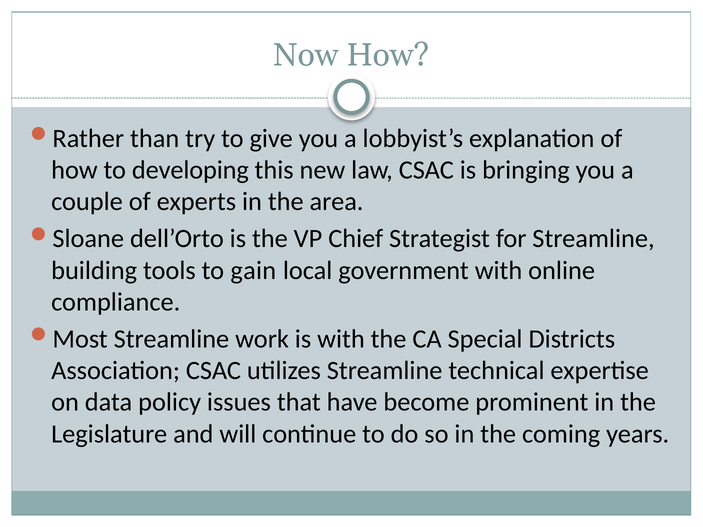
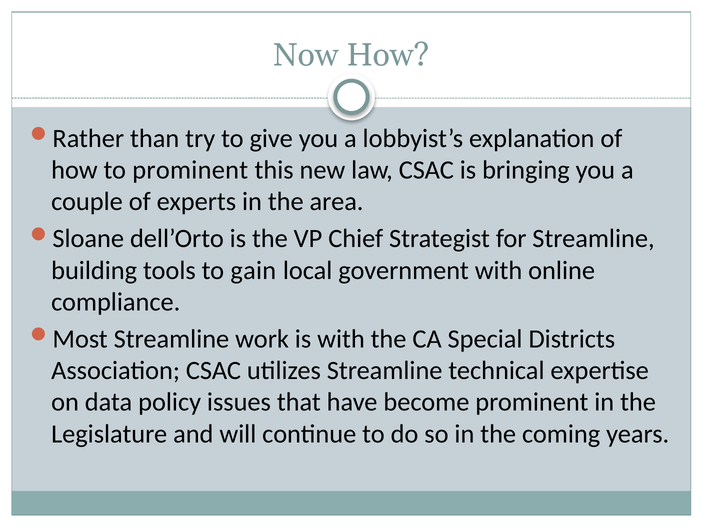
to developing: developing -> prominent
